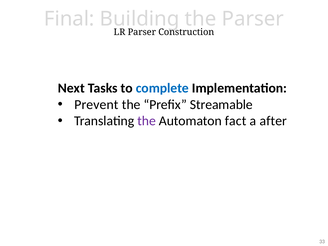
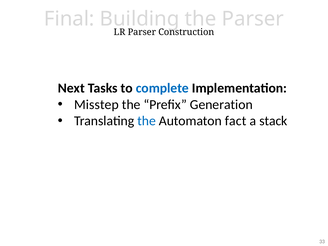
Prevent: Prevent -> Misstep
Streamable: Streamable -> Generation
the at (147, 121) colour: purple -> blue
after: after -> stack
